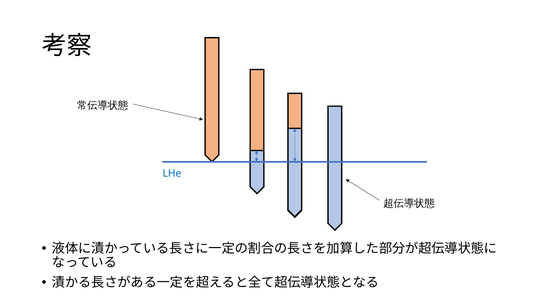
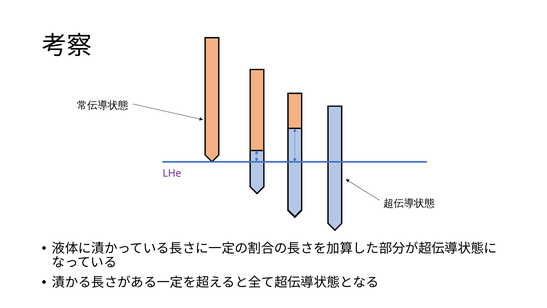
LHe colour: blue -> purple
